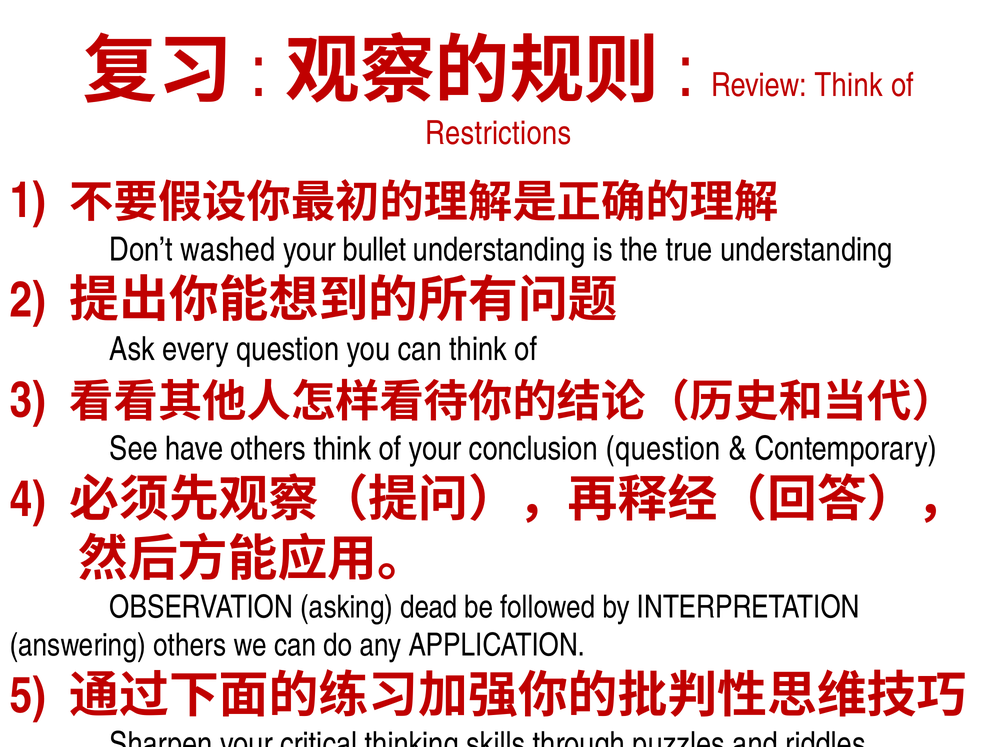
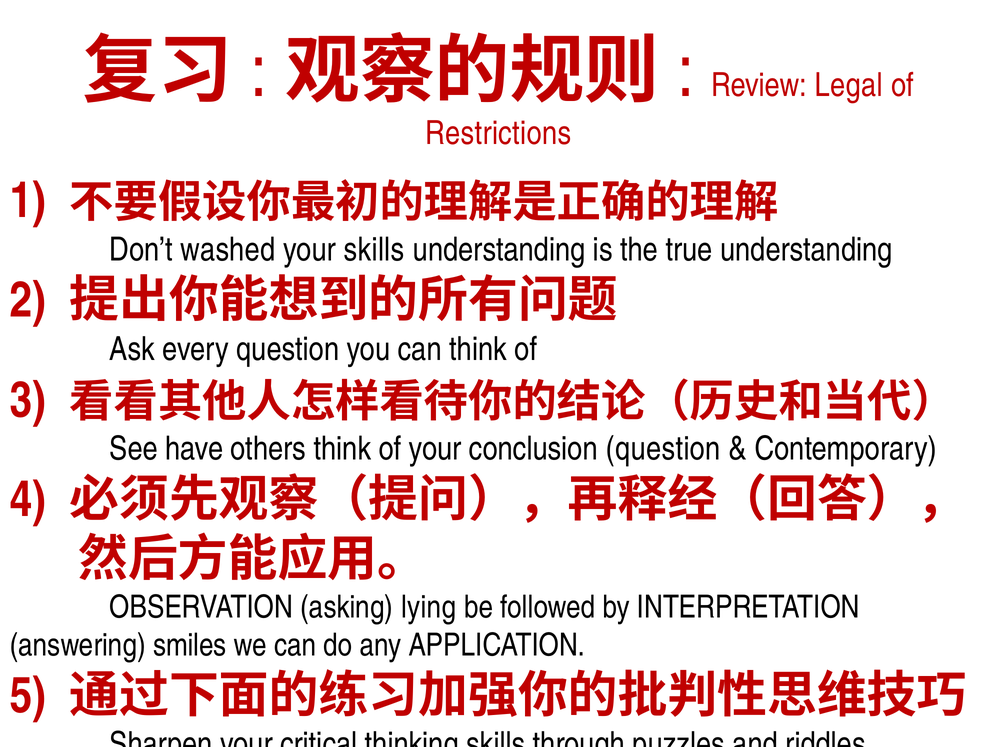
Review Think: Think -> Legal
your bullet: bullet -> skills
dead: dead -> lying
answering others: others -> smiles
